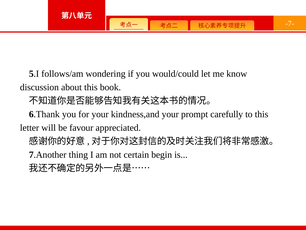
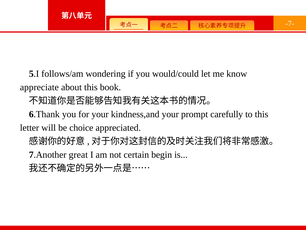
discussion: discussion -> appreciate
favour: favour -> choice
thing: thing -> great
